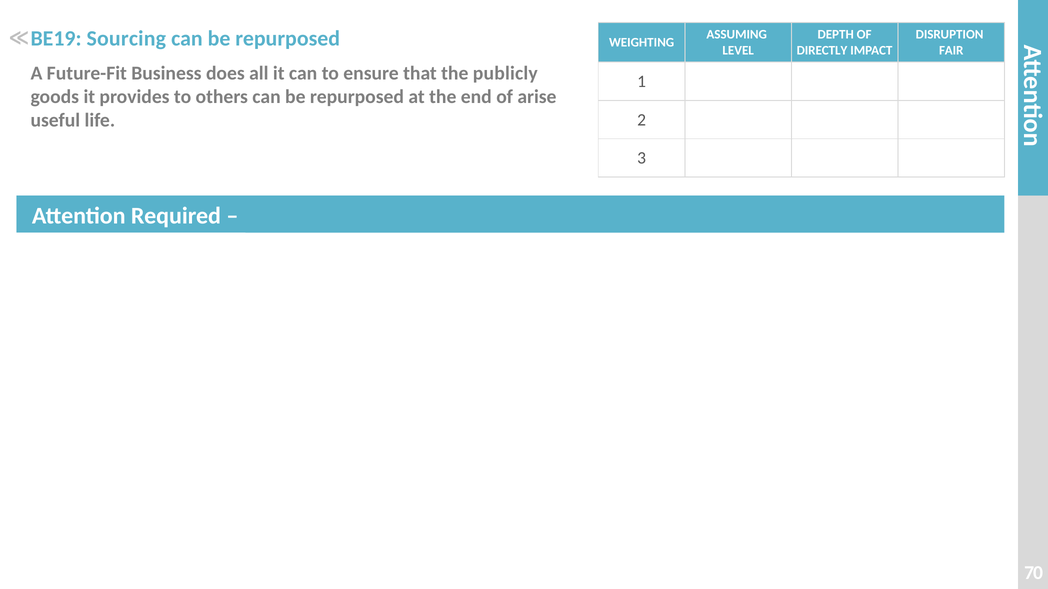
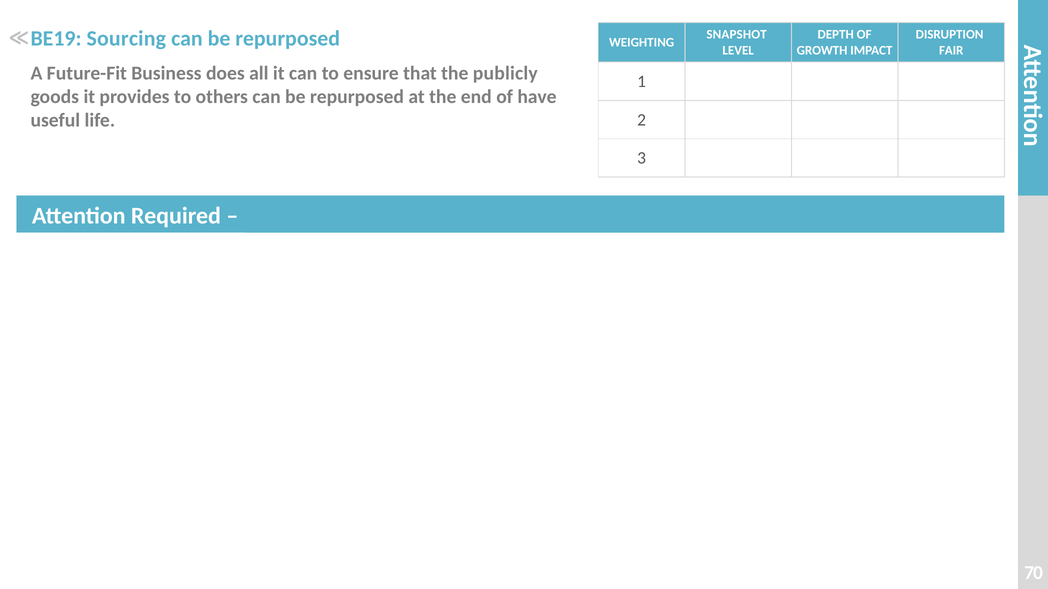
ASSUMING: ASSUMING -> SNAPSHOT
DIRECTLY: DIRECTLY -> GROWTH
arise: arise -> have
